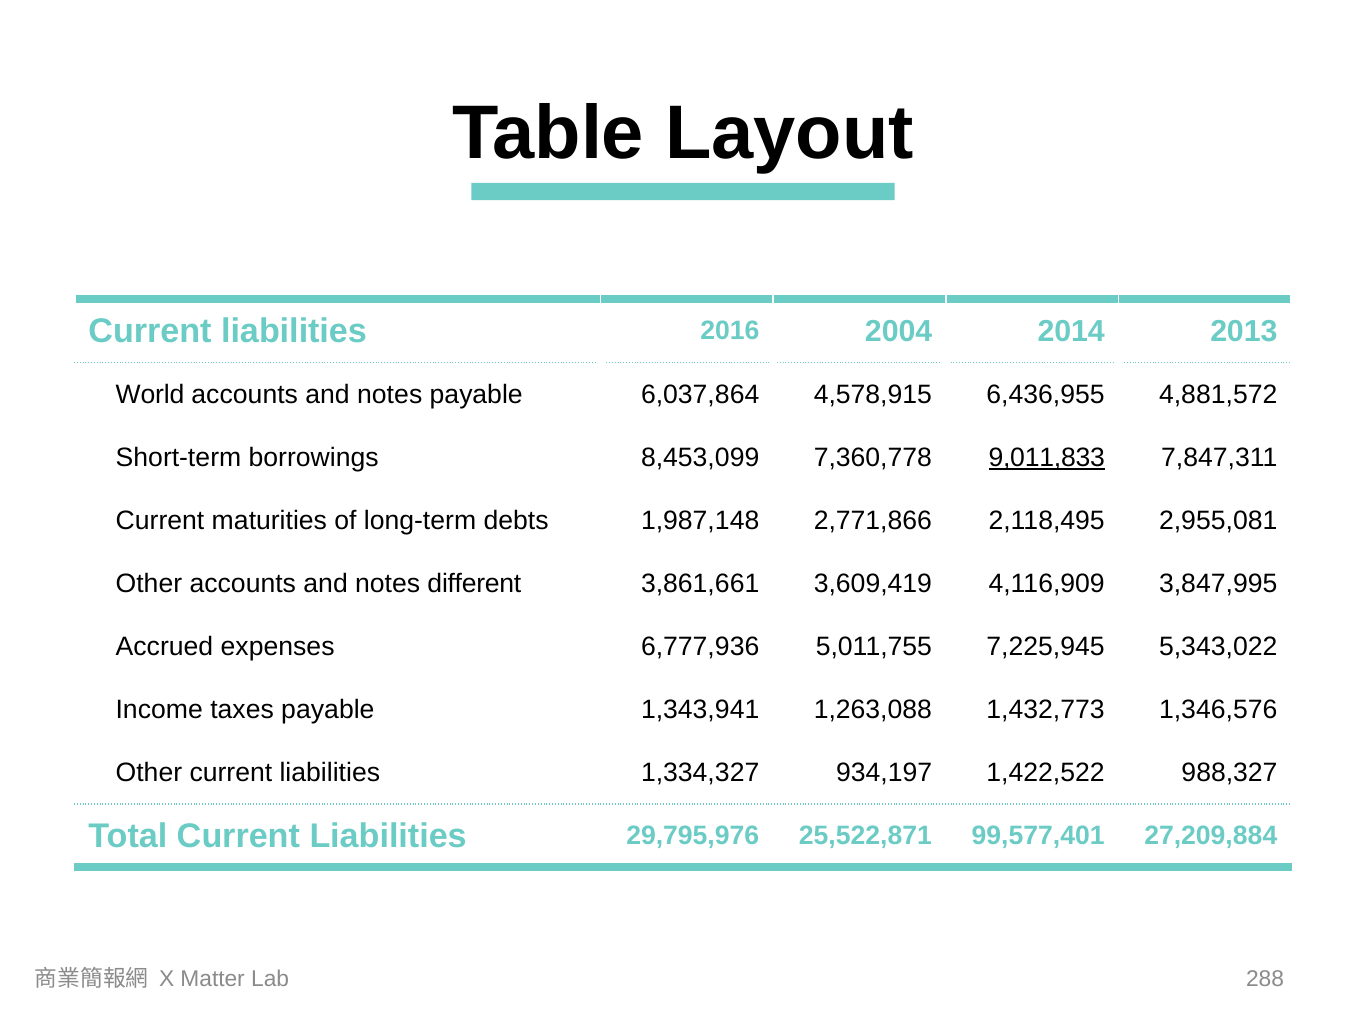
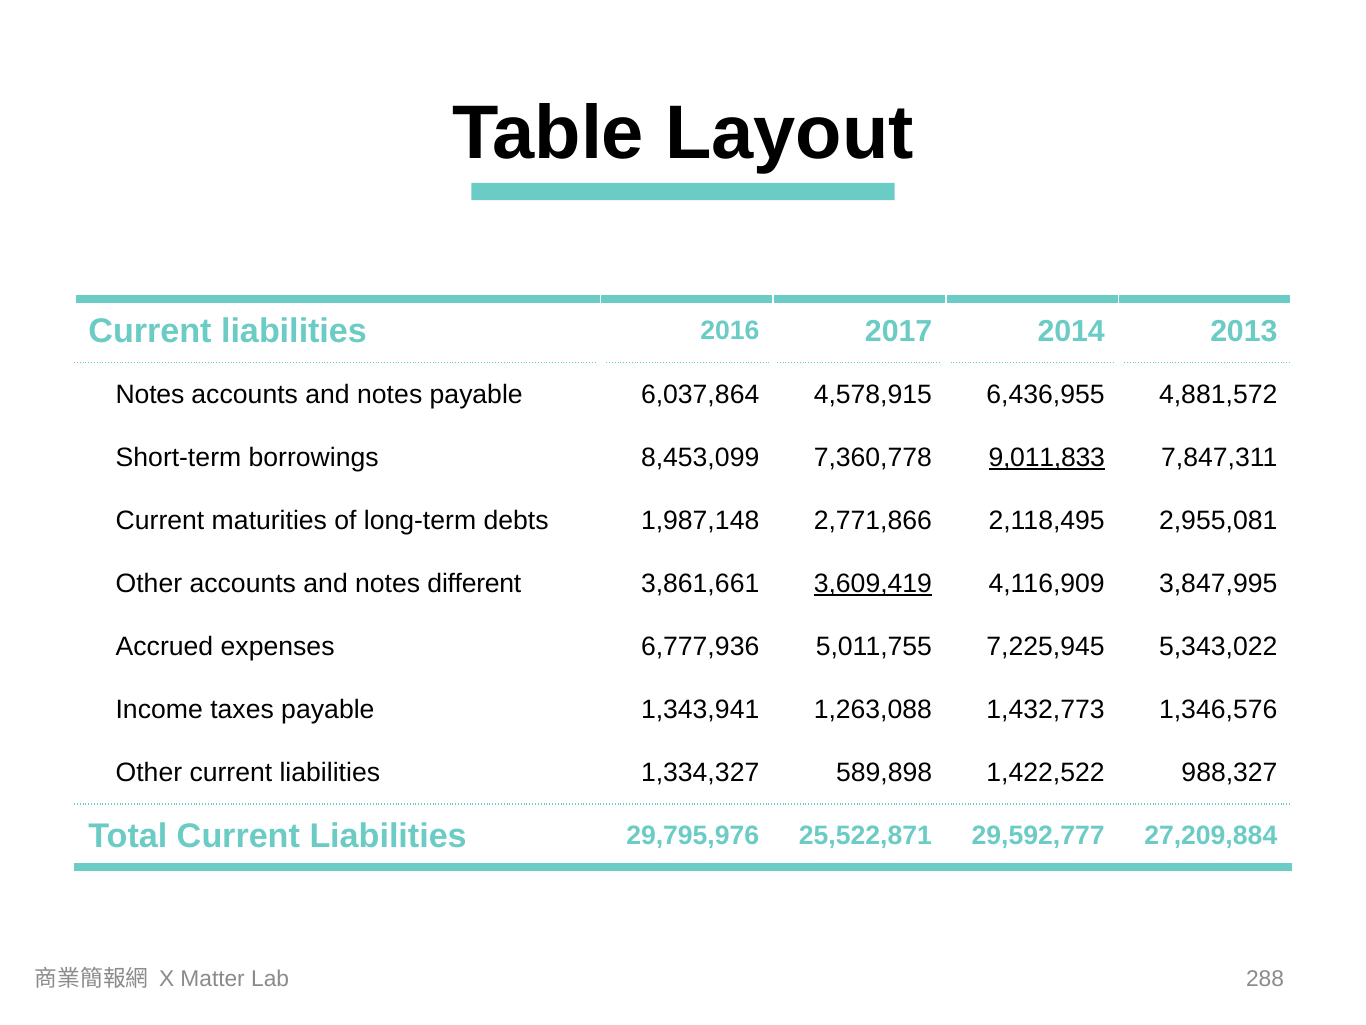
2004: 2004 -> 2017
World at (150, 394): World -> Notes
3,609,419 underline: none -> present
934,197: 934,197 -> 589,898
99,577,401: 99,577,401 -> 29,592,777
